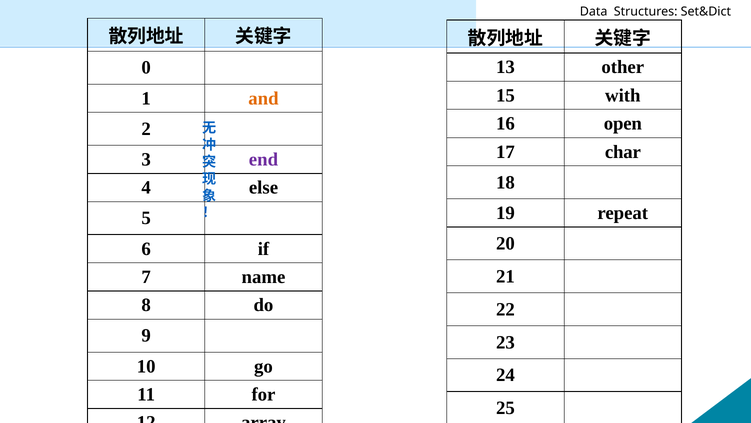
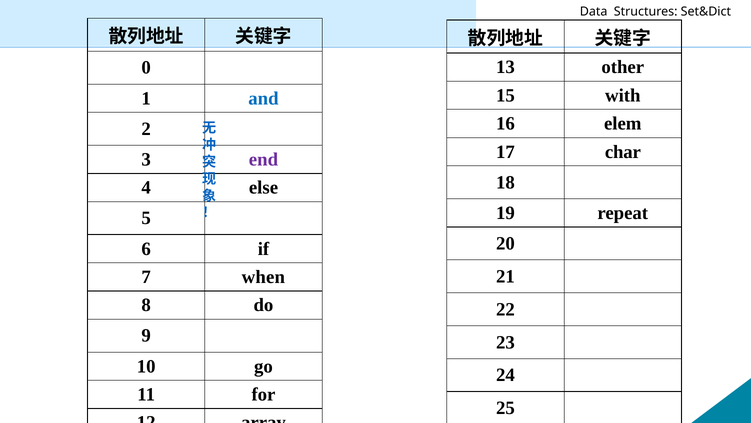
and colour: orange -> blue
open: open -> elem
name: name -> when
